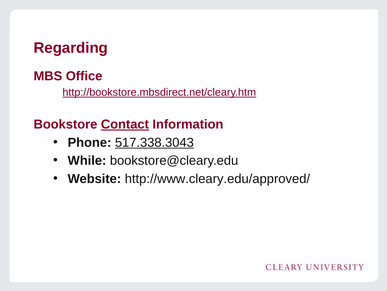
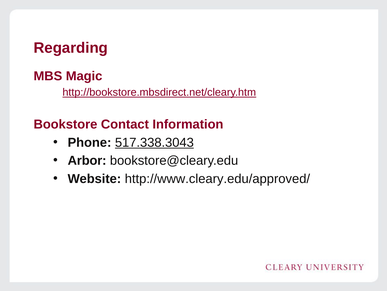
Office: Office -> Magic
Contact underline: present -> none
While: While -> Arbor
